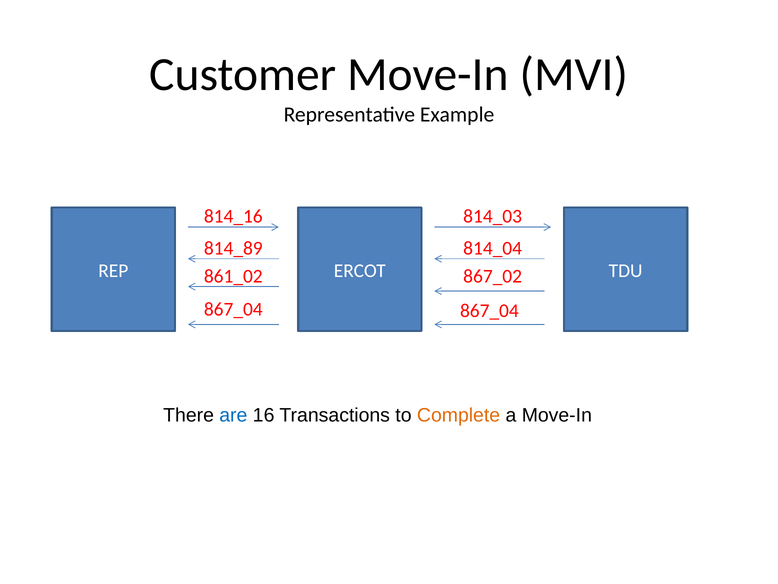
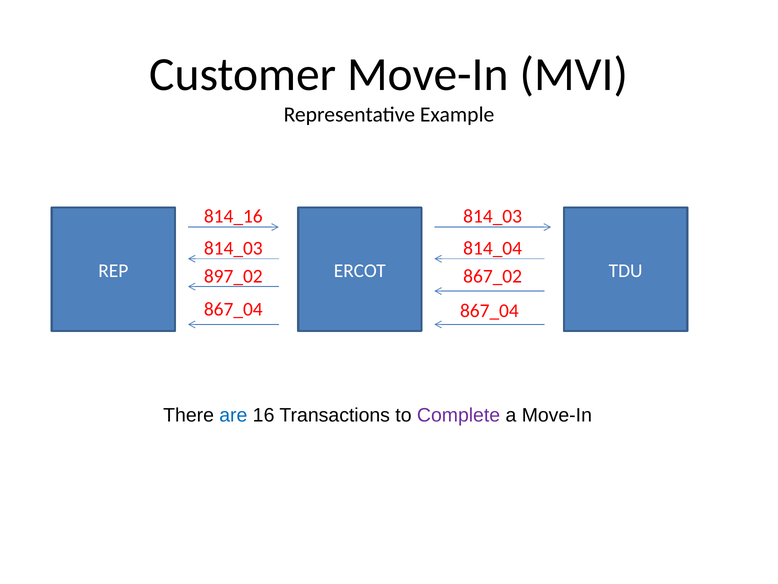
814_89 at (233, 248): 814_89 -> 814_03
861_02: 861_02 -> 897_02
Complete colour: orange -> purple
